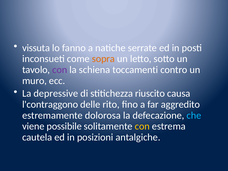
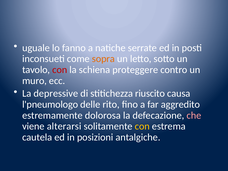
vissuta: vissuta -> uguale
con at (60, 70) colour: purple -> red
toccamenti: toccamenti -> proteggere
l'contraggono: l'contraggono -> l'pneumologo
che colour: light blue -> pink
possibile: possibile -> alterarsi
